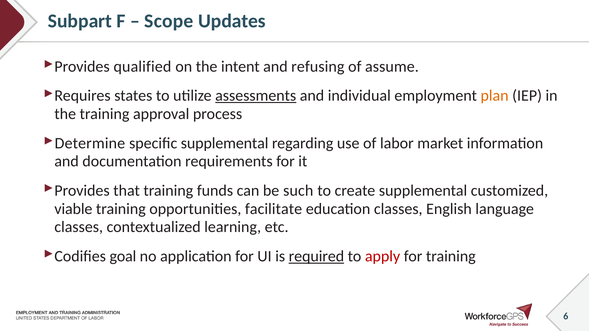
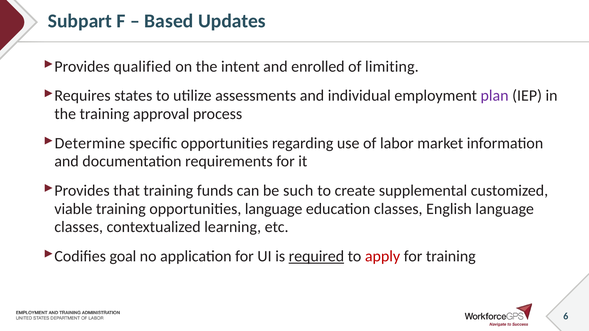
Scope: Scope -> Based
refusing: refusing -> enrolled
assume: assume -> limiting
assessments underline: present -> none
plan colour: orange -> purple
specific supplemental: supplemental -> opportunities
opportunities facilitate: facilitate -> language
